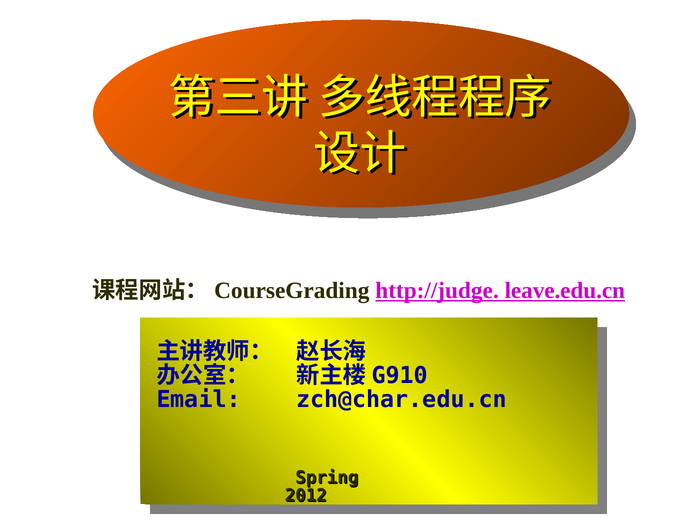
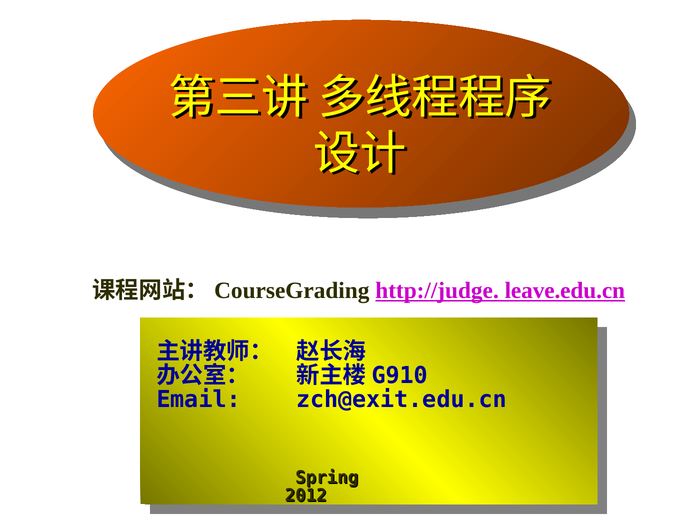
zch@char.edu.cn: zch@char.edu.cn -> zch@exit.edu.cn
